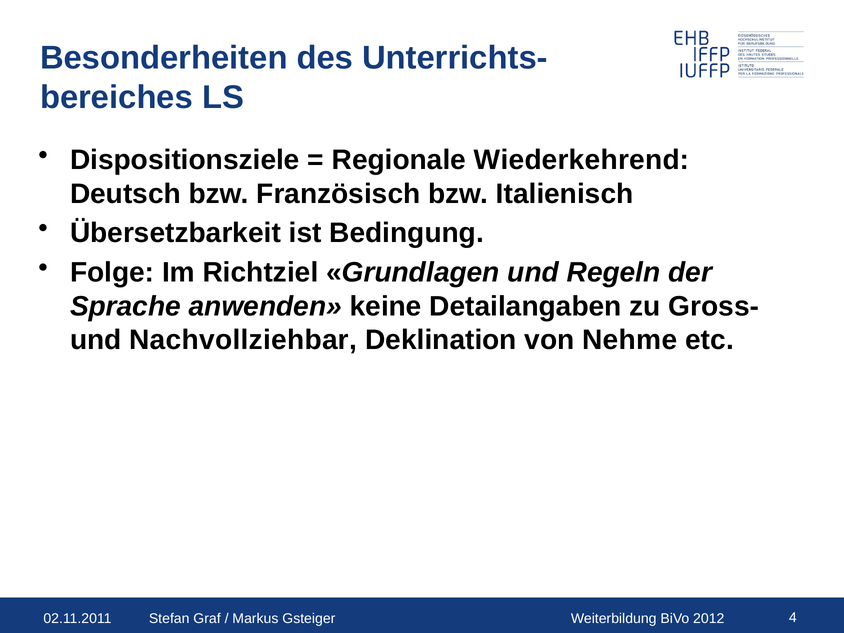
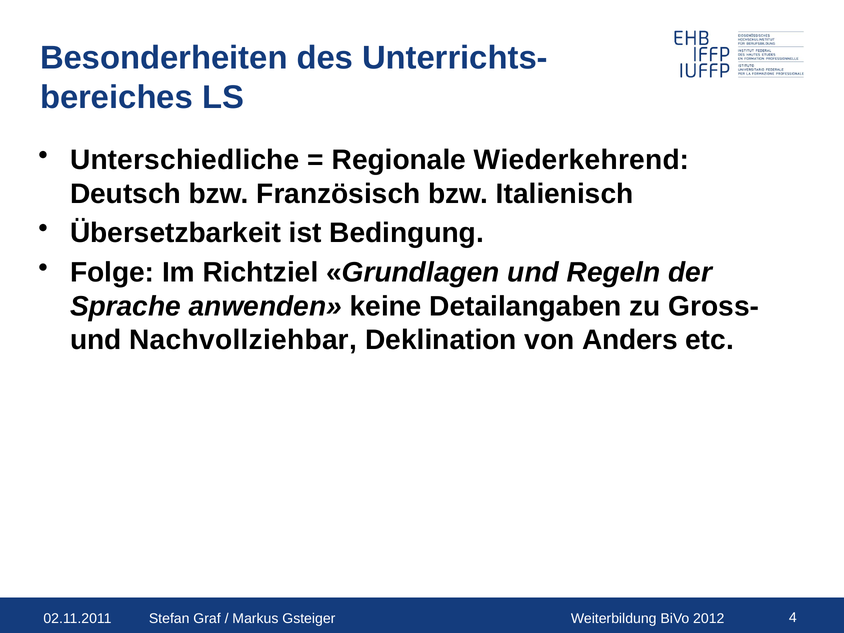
Dispositionsziele: Dispositionsziele -> Unterschiedliche
Nehme: Nehme -> Anders
